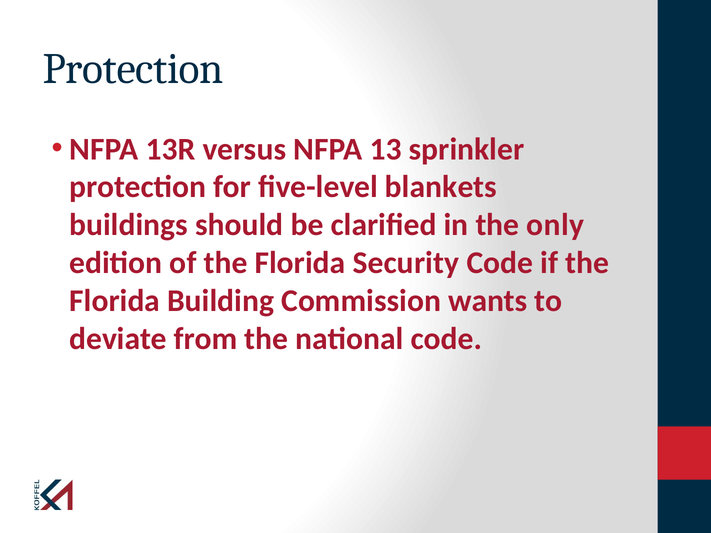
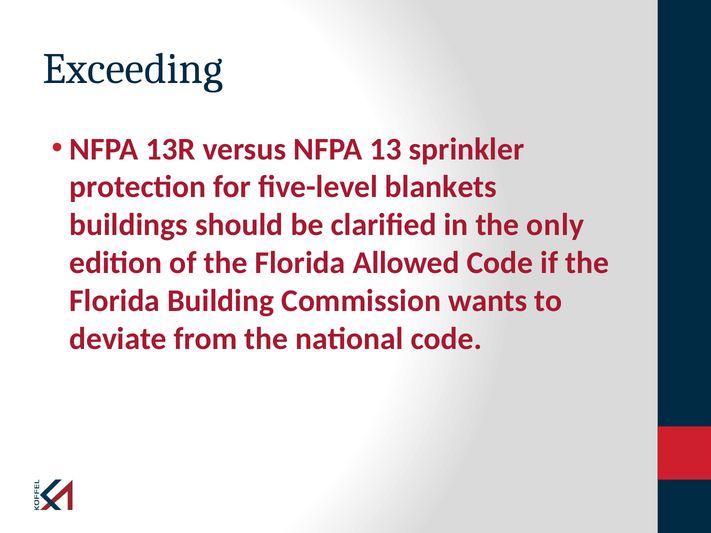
Protection at (133, 69): Protection -> Exceeding
Security: Security -> Allowed
